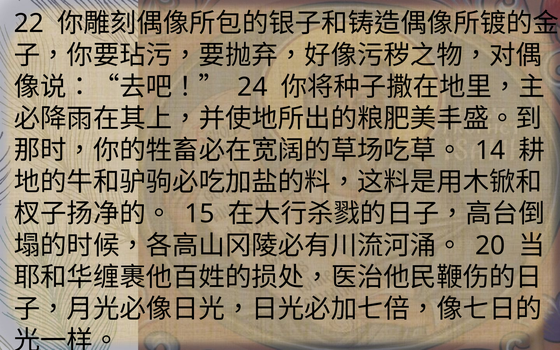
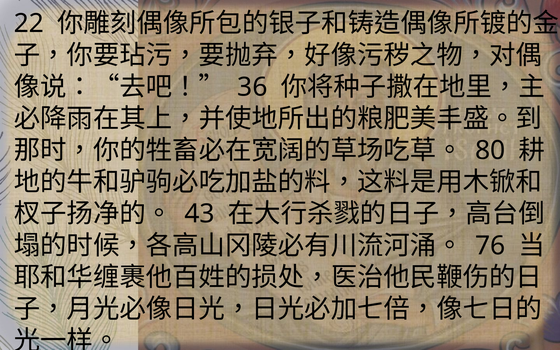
24: 24 -> 36
14: 14 -> 80
15: 15 -> 43
20: 20 -> 76
